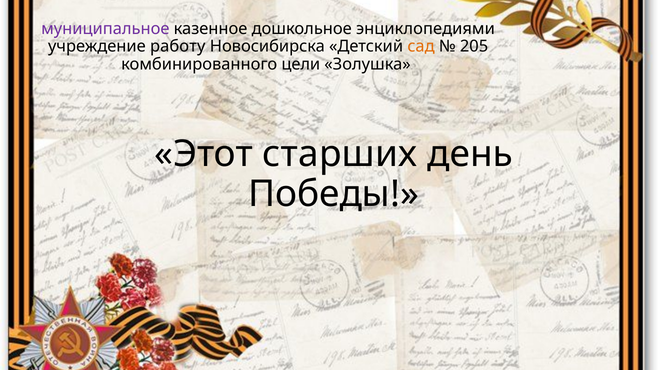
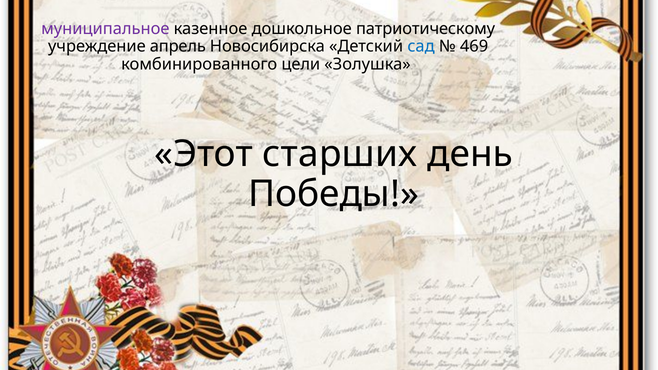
энциклопедиями: энциклопедиями -> патриотическому
работу: работу -> апрель
сад colour: orange -> blue
205: 205 -> 469
